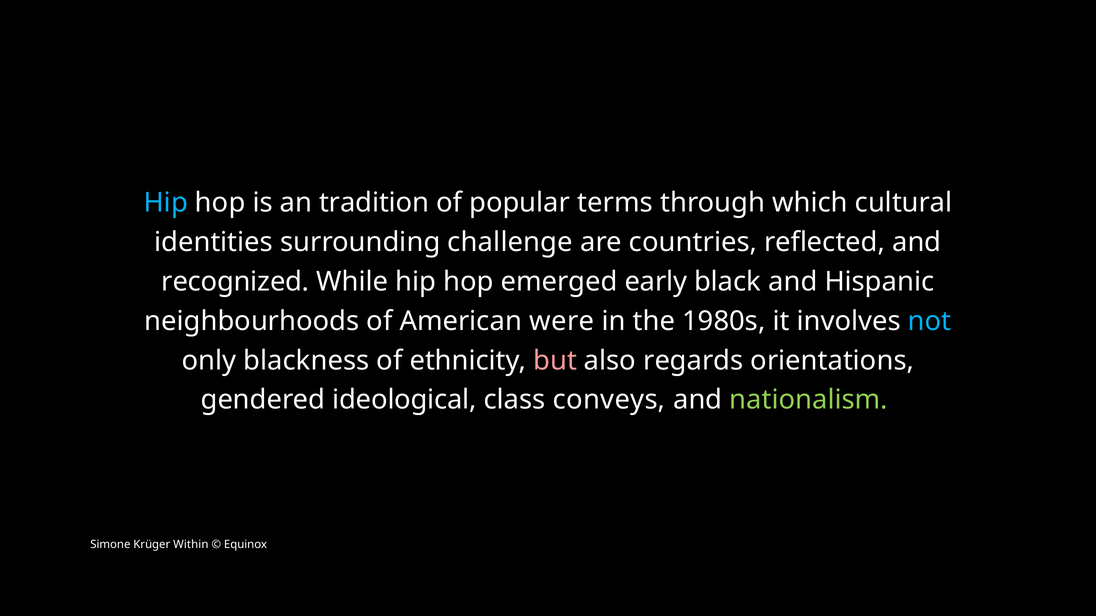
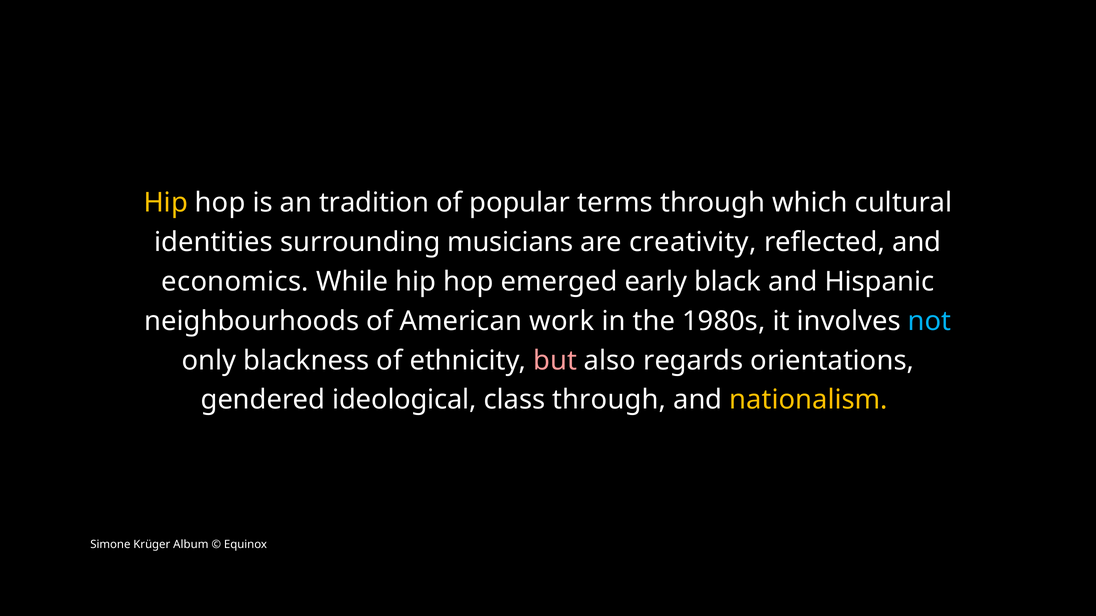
Hip at (166, 203) colour: light blue -> yellow
challenge: challenge -> musicians
countries: countries -> creativity
recognized: recognized -> economics
were: were -> work
class conveys: conveys -> through
nationalism colour: light green -> yellow
Within: Within -> Album
